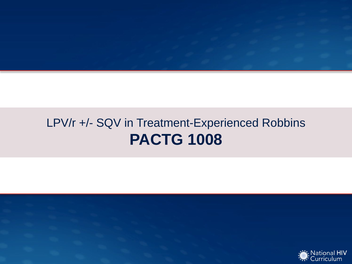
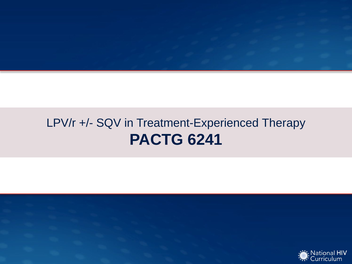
Robbins: Robbins -> Therapy
1008: 1008 -> 6241
